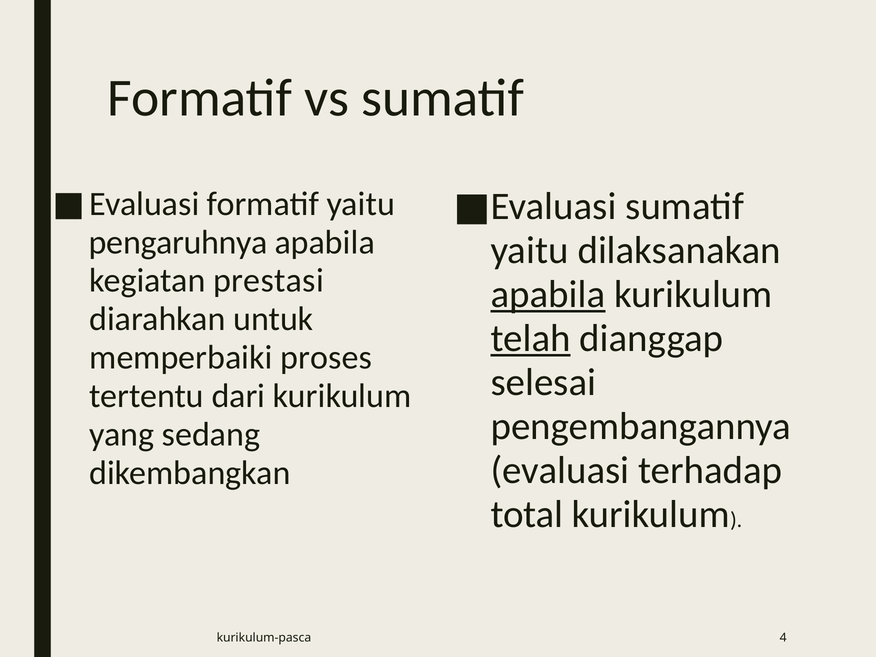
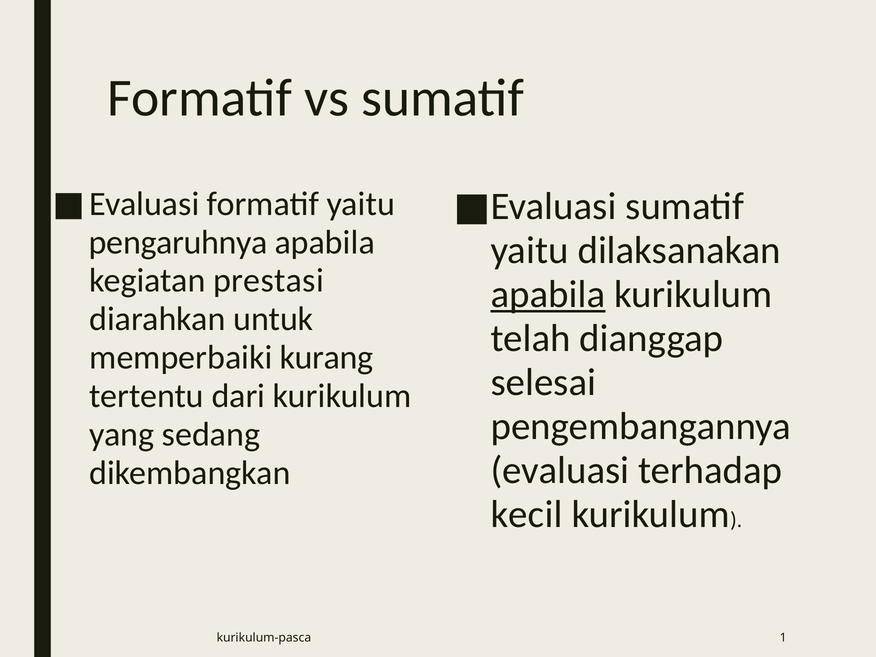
telah underline: present -> none
proses: proses -> kurang
total: total -> kecil
4: 4 -> 1
